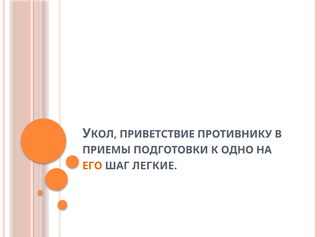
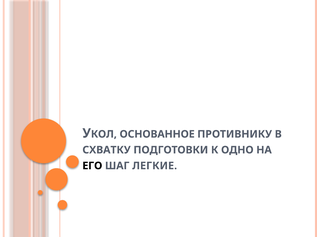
ПРИВЕТСТВИЕ: ПРИВЕТСТВИЕ -> ОСНОВАННОЕ
ПРИЕМЫ: ПРИЕМЫ -> СХВАТКУ
ЕГО colour: orange -> black
